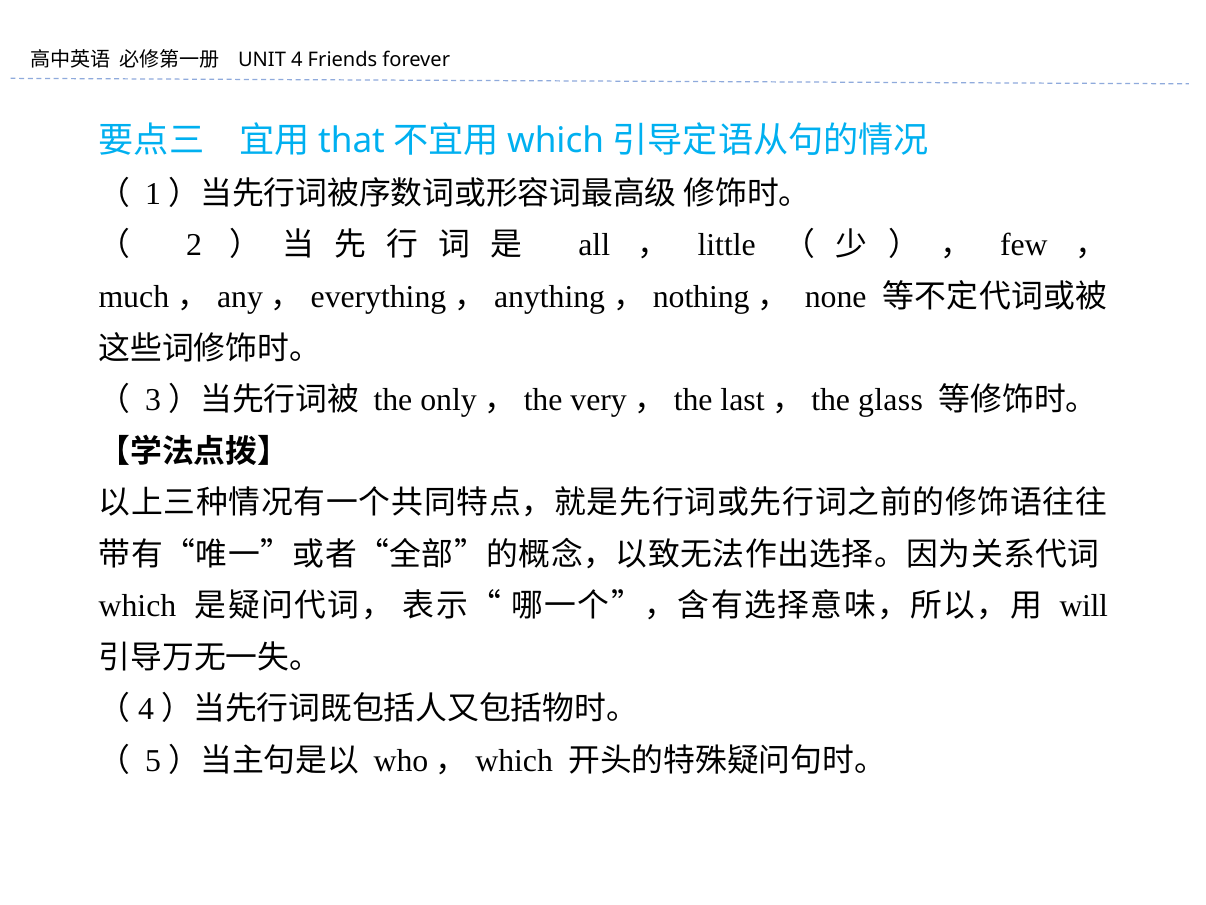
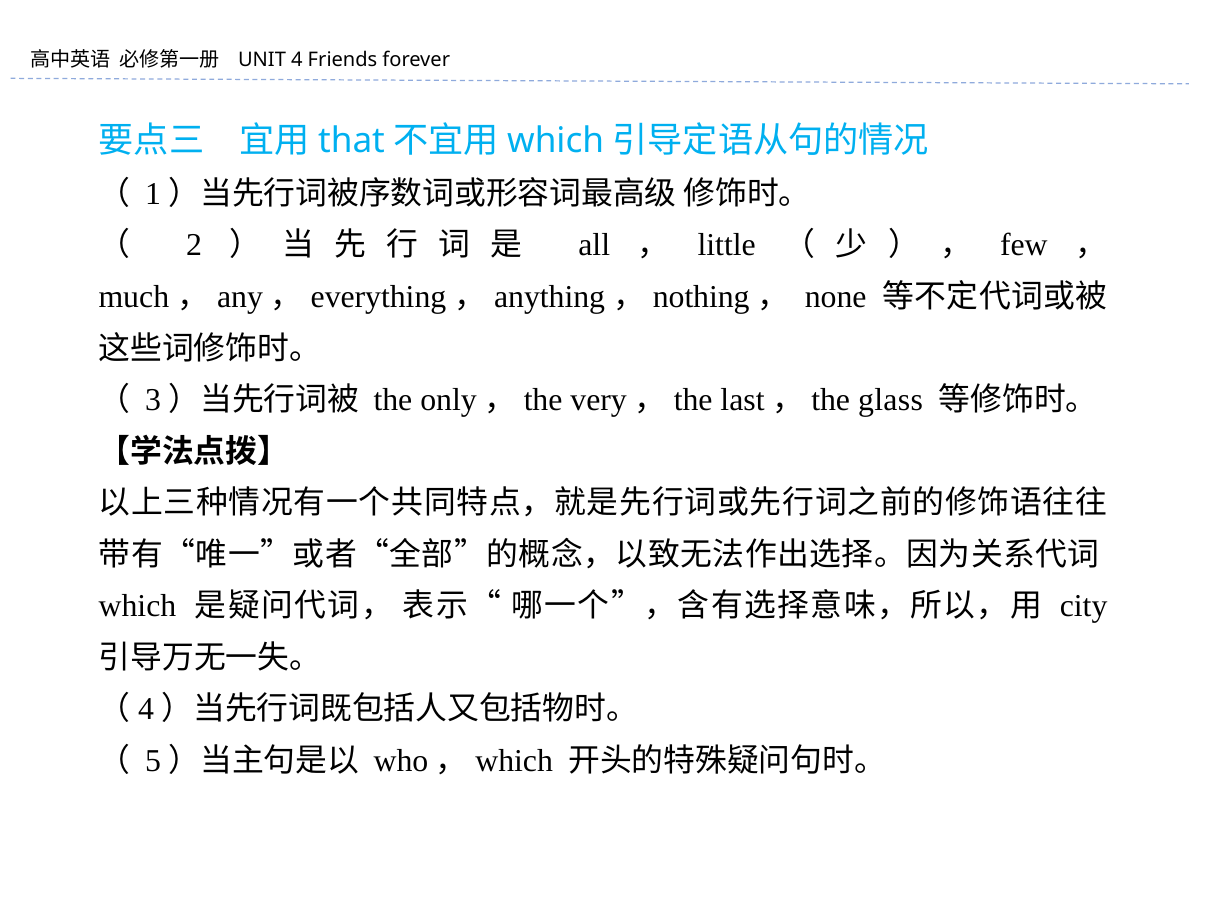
will: will -> city
